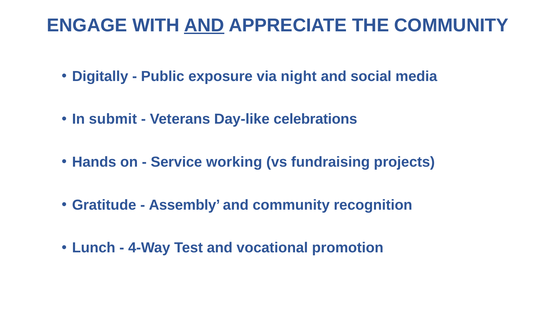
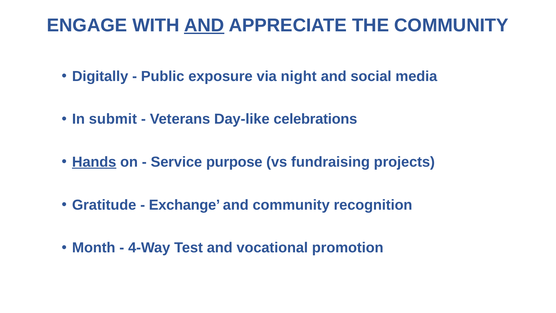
Hands underline: none -> present
working: working -> purpose
Assembly: Assembly -> Exchange
Lunch: Lunch -> Month
